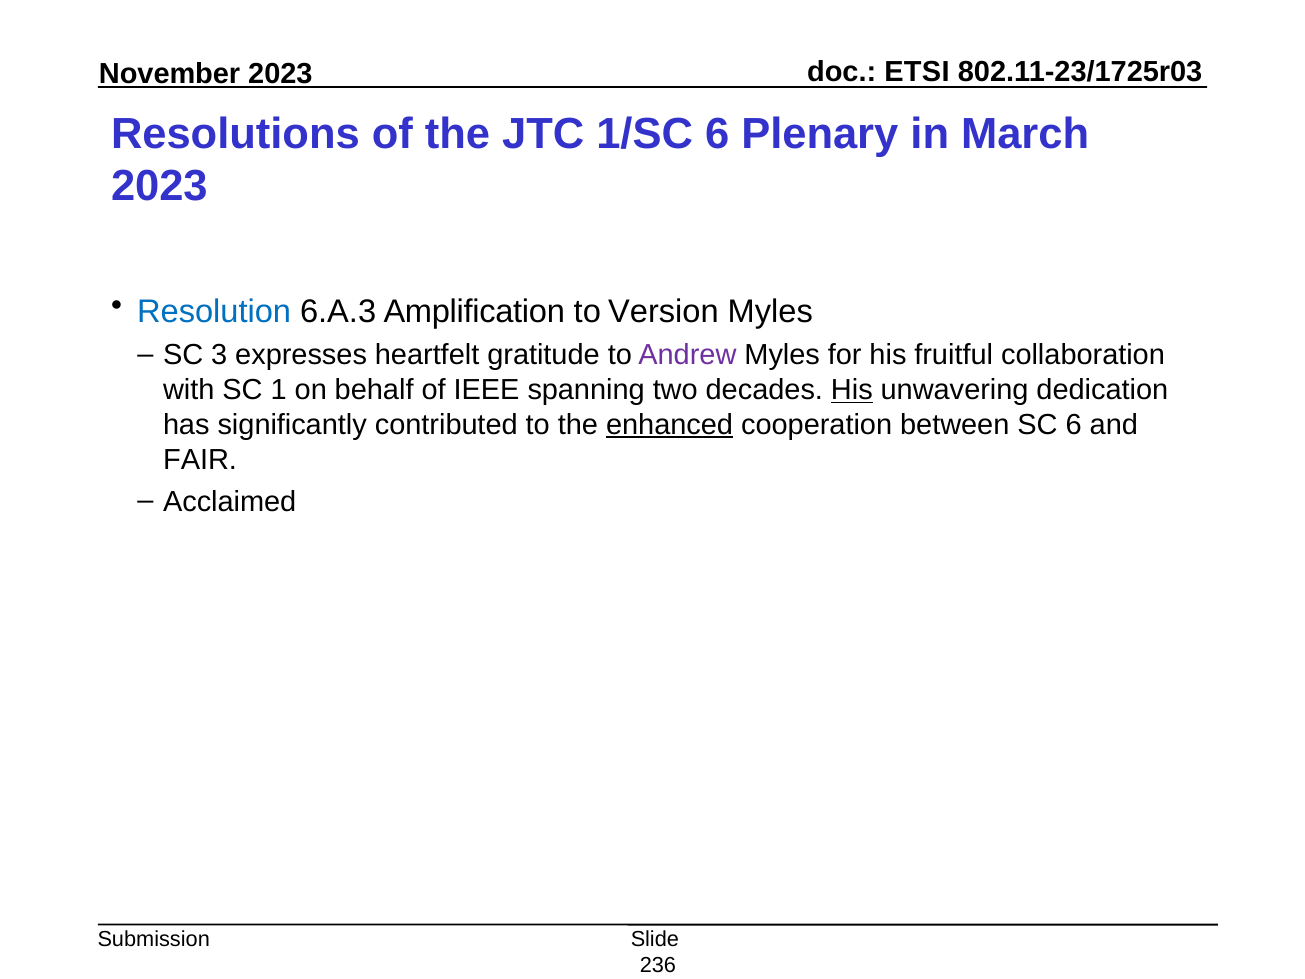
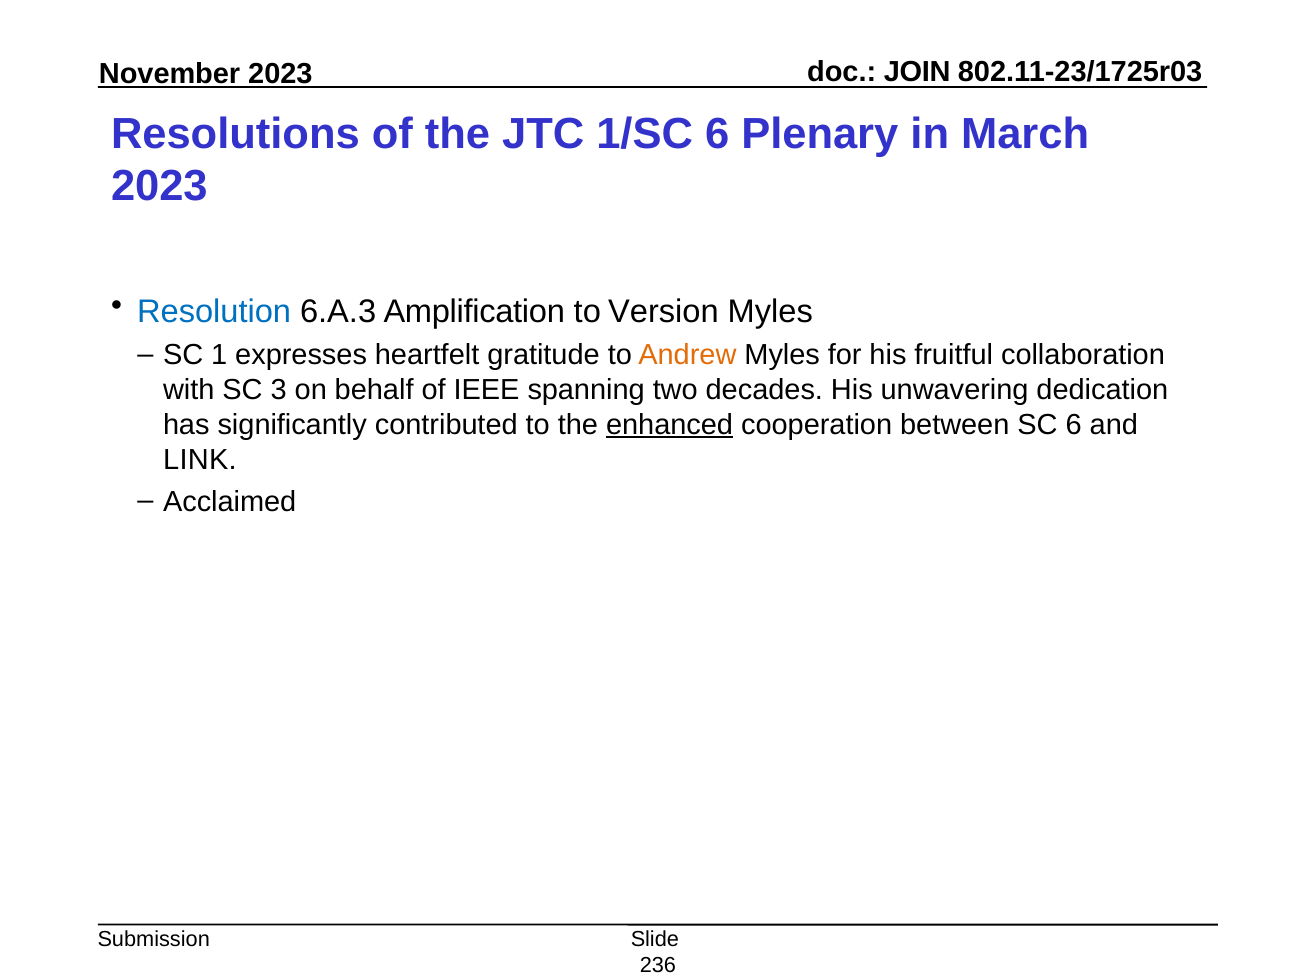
ETSI: ETSI -> JOIN
3: 3 -> 1
Andrew colour: purple -> orange
1: 1 -> 3
His at (852, 390) underline: present -> none
FAIR: FAIR -> LINK
